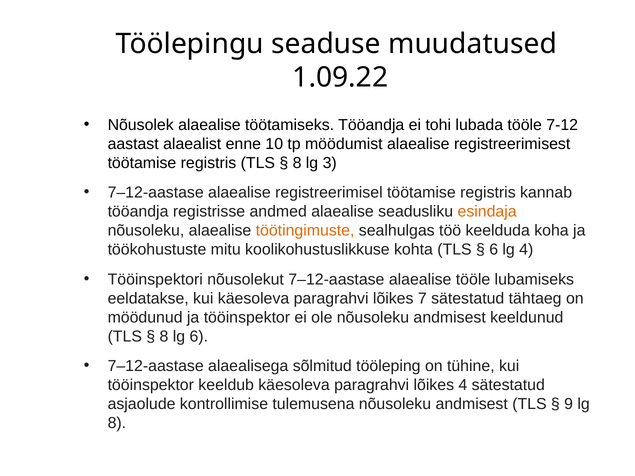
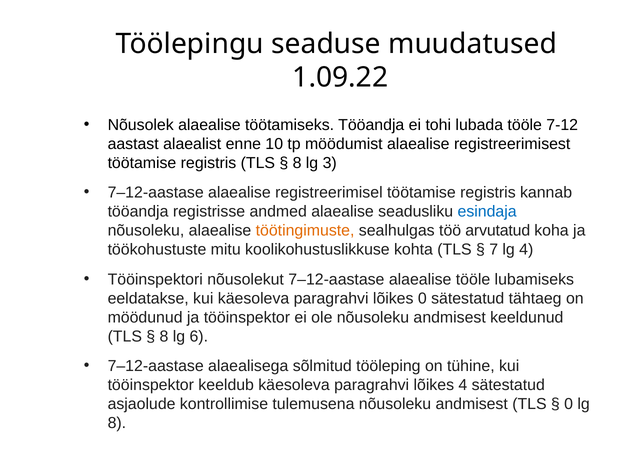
esindaja colour: orange -> blue
keelduda: keelduda -> arvutatud
6 at (494, 250): 6 -> 7
lõikes 7: 7 -> 0
9 at (569, 404): 9 -> 0
